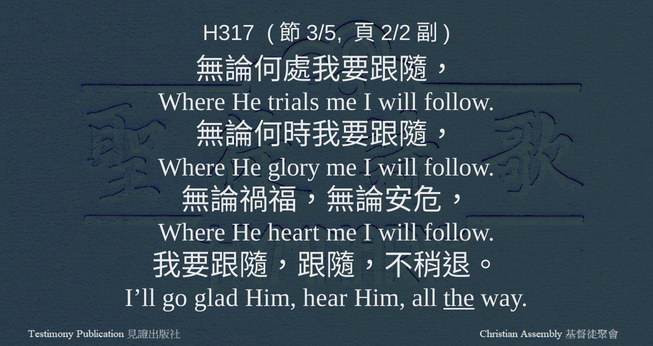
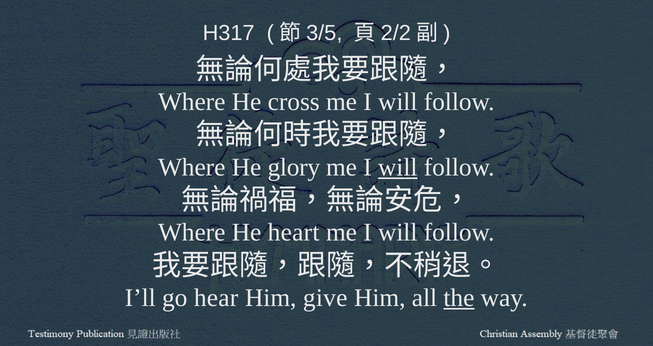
trials: trials -> cross
will at (398, 167) underline: none -> present
glad: glad -> hear
hear: hear -> give
